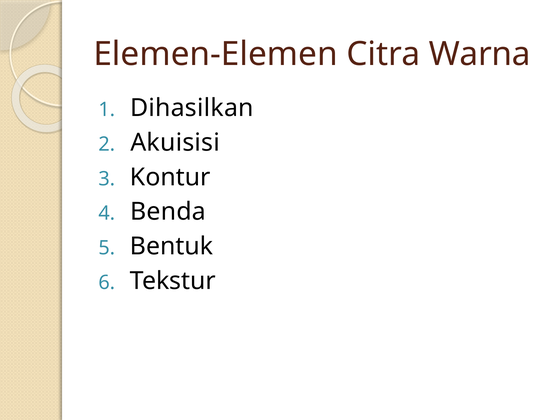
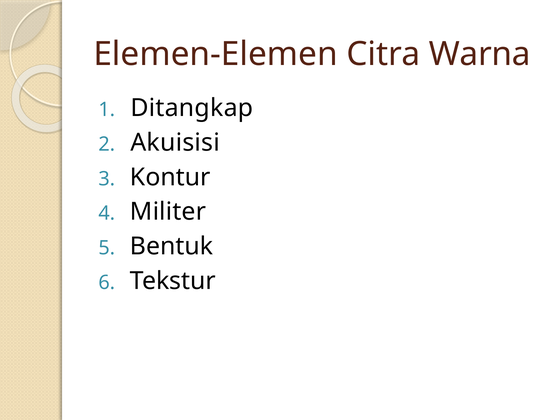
Dihasilkan: Dihasilkan -> Ditangkap
Benda: Benda -> Militer
